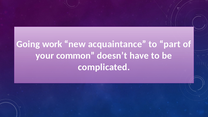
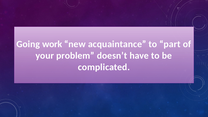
common: common -> problem
